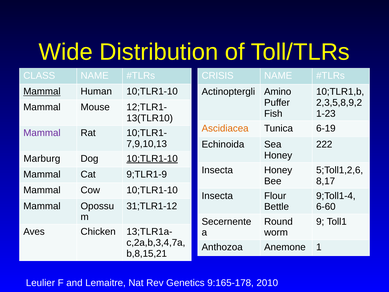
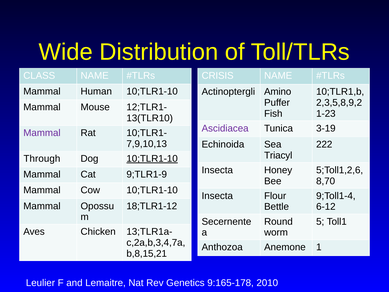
Mammal at (42, 91) underline: present -> none
Ascidiacea colour: orange -> purple
6-19: 6-19 -> 3-19
Honey at (278, 155): Honey -> Triacyl
Marburg: Marburg -> Through
8,17: 8,17 -> 8,70
31;TLR1-12: 31;TLR1-12 -> 18;TLR1-12
6-60: 6-60 -> 6-12
9: 9 -> 5
